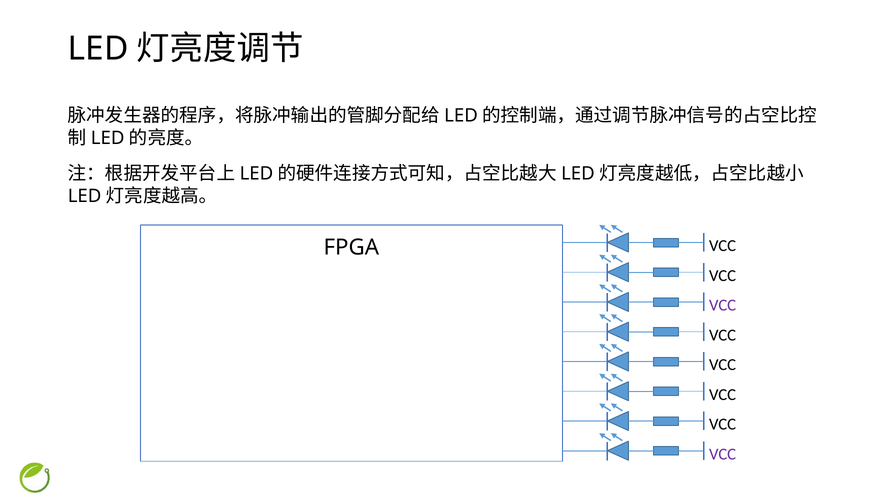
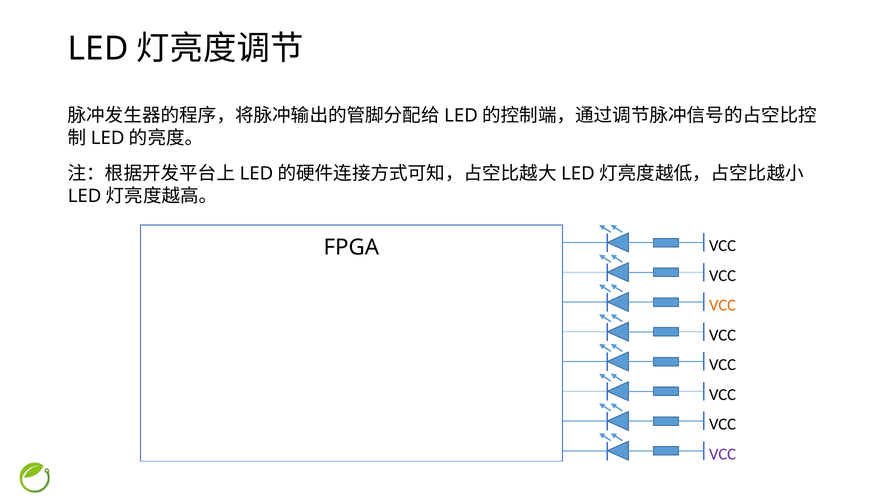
VCC at (723, 305) colour: purple -> orange
